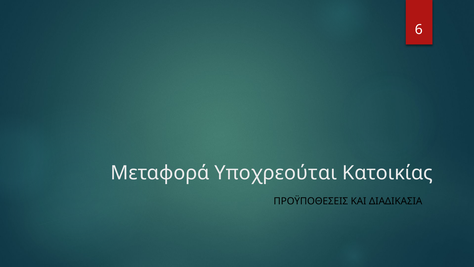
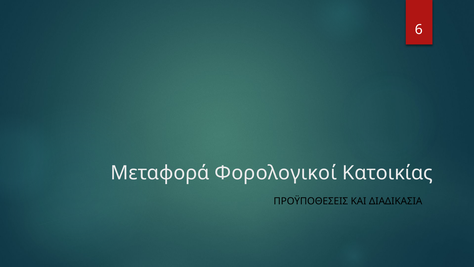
Υποχρεούται: Υποχρεούται -> Φορολογικοί
